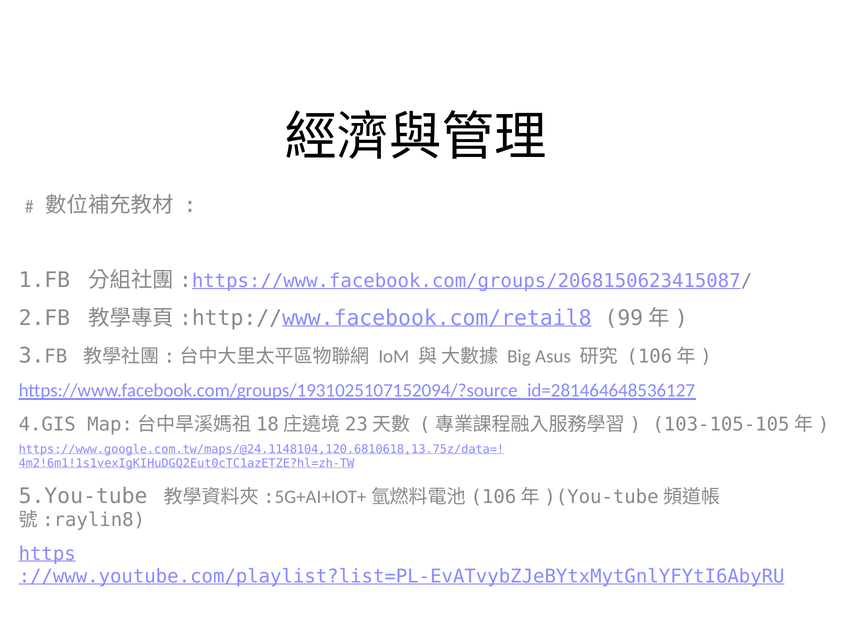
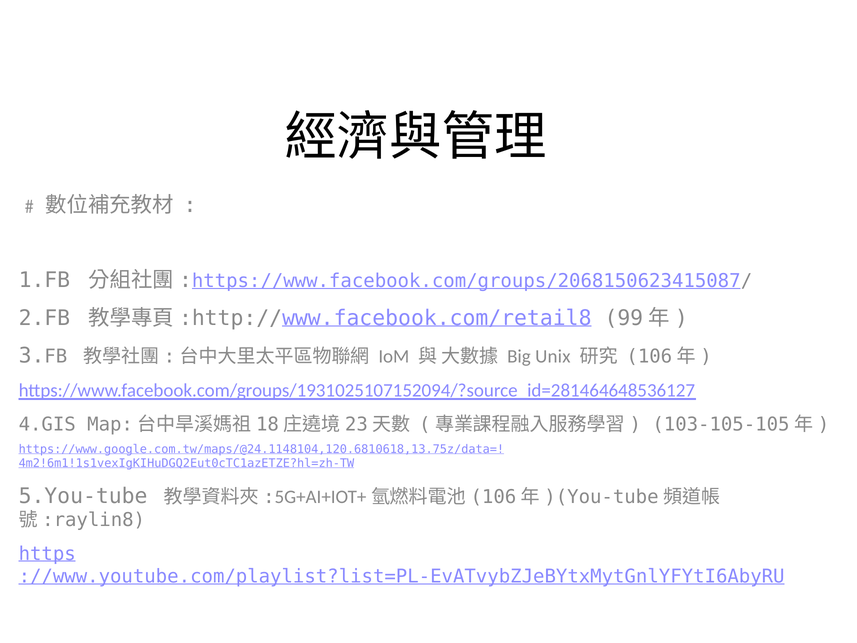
Asus: Asus -> Unix
